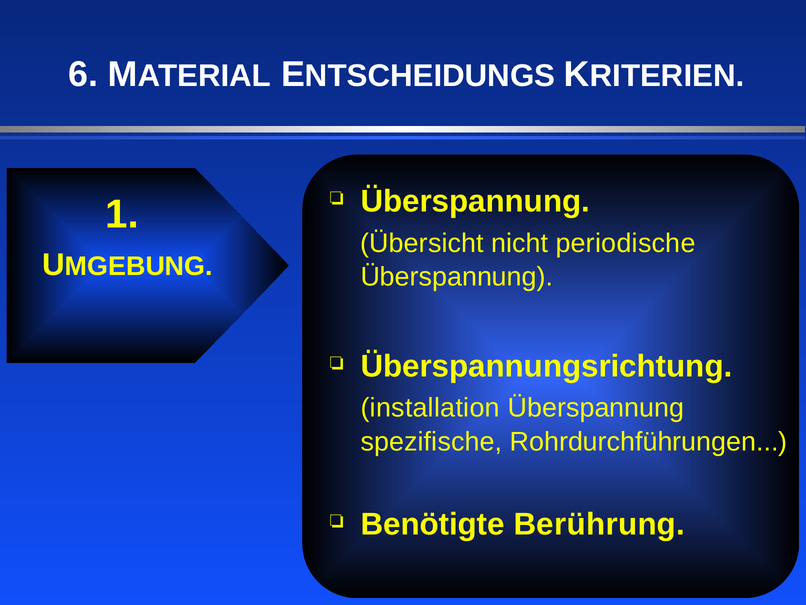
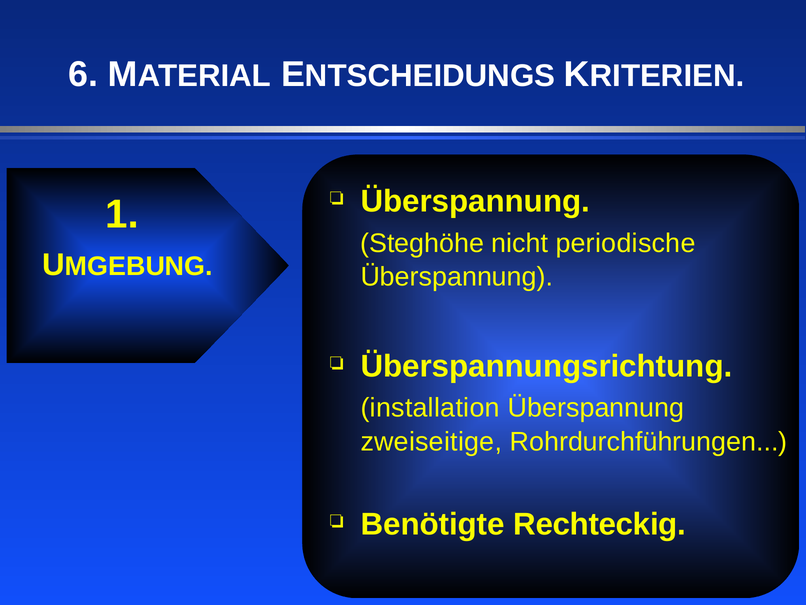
Übersicht: Übersicht -> Steghöhe
spezifische: spezifische -> zweiseitige
Berührung: Berührung -> Rechteckig
